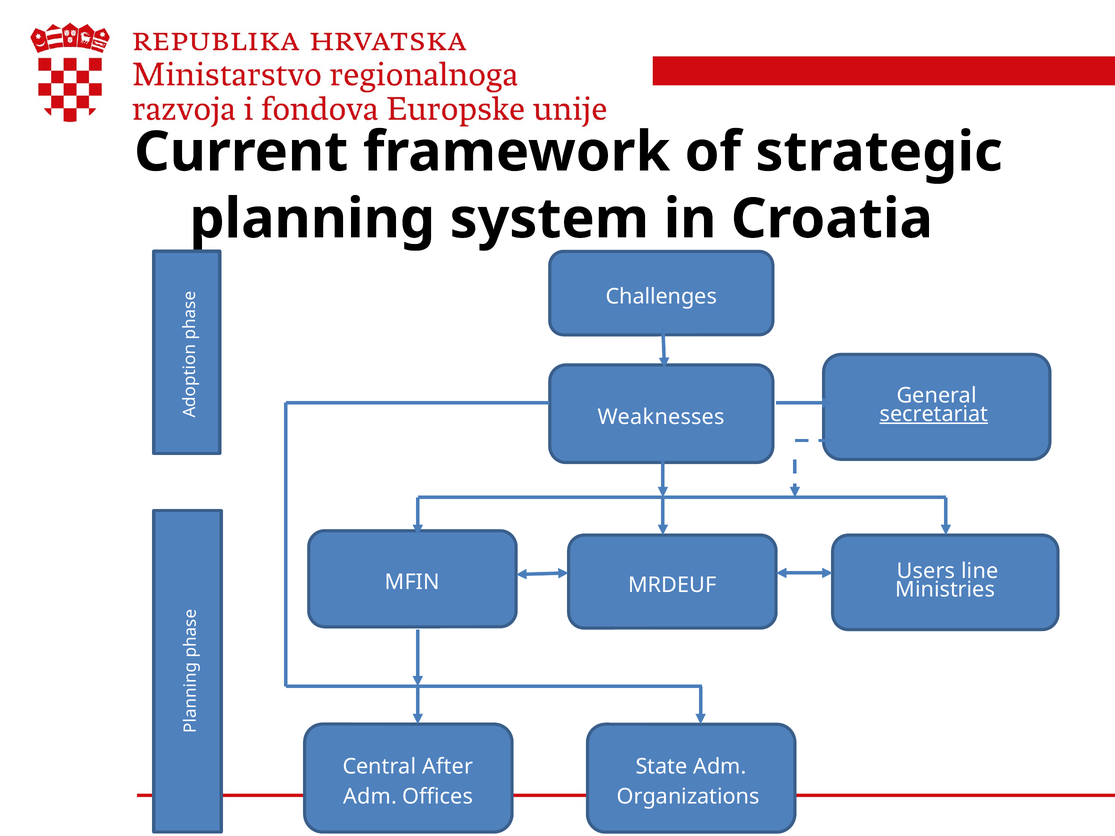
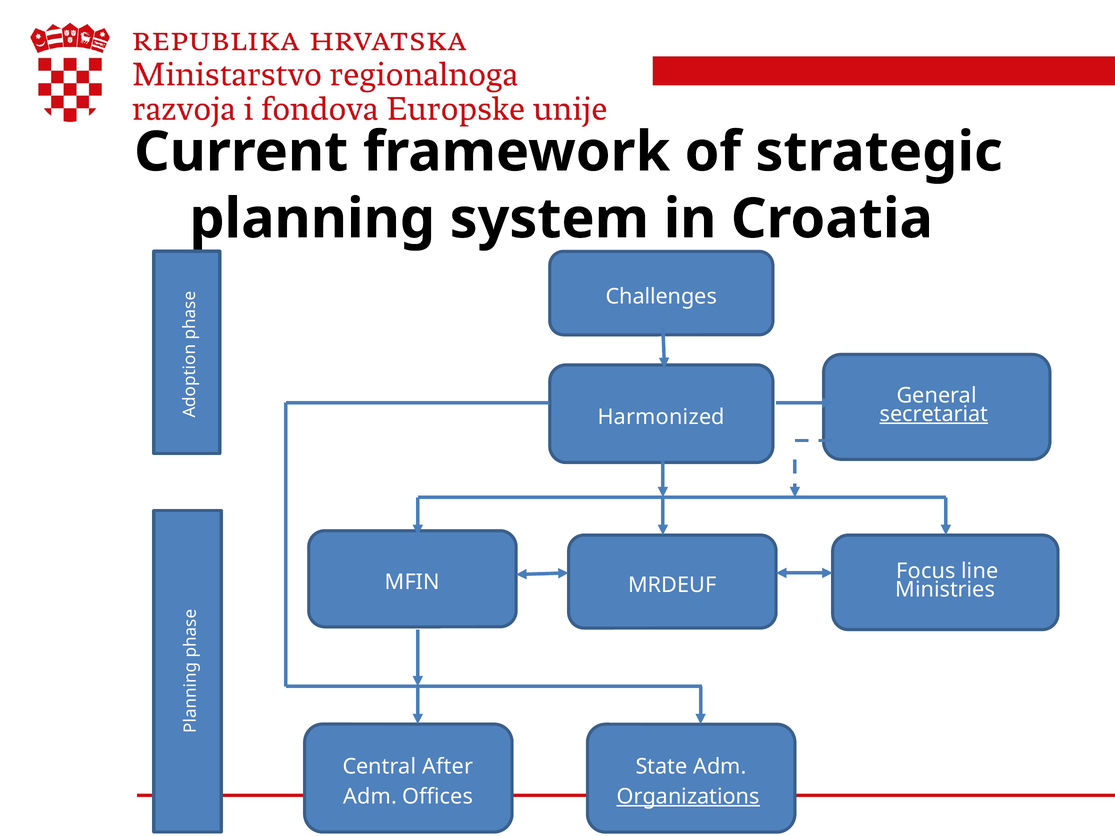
Weaknesses: Weaknesses -> Harmonized
Users: Users -> Focus
Organizations underline: none -> present
